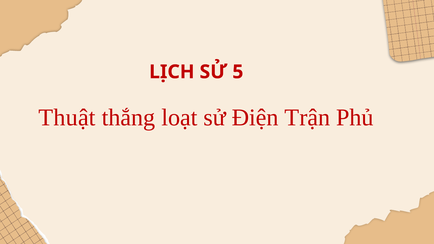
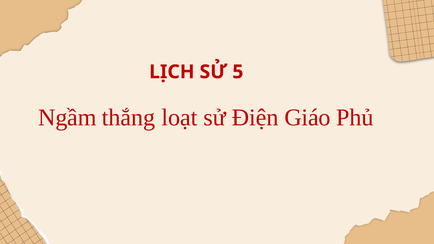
Thuật: Thuật -> Ngầm
Trận: Trận -> Giáo
